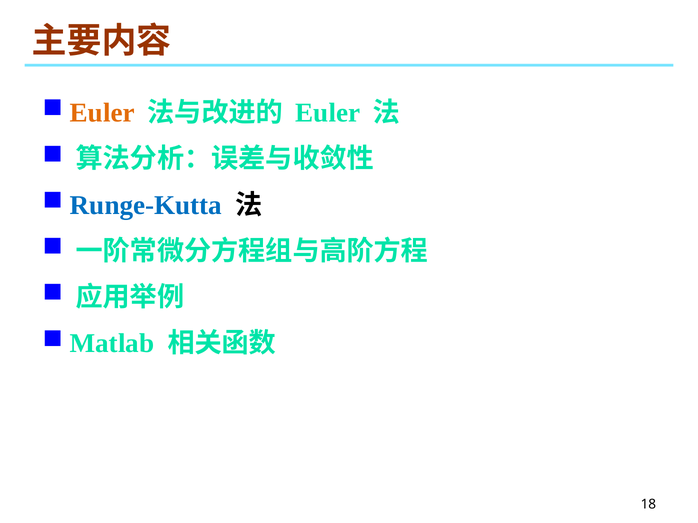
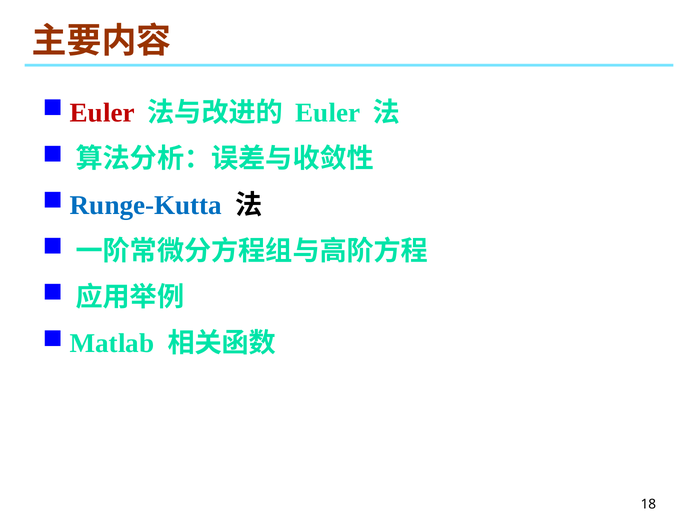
Euler at (102, 113) colour: orange -> red
